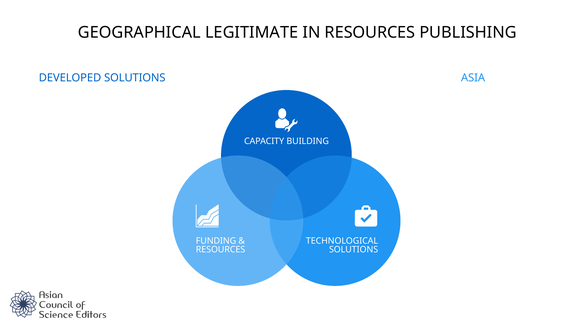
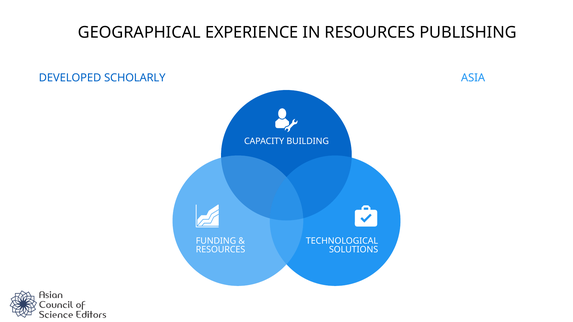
LEGITIMATE: LEGITIMATE -> EXPERIENCE
DEVELOPED SOLUTIONS: SOLUTIONS -> SCHOLARLY
